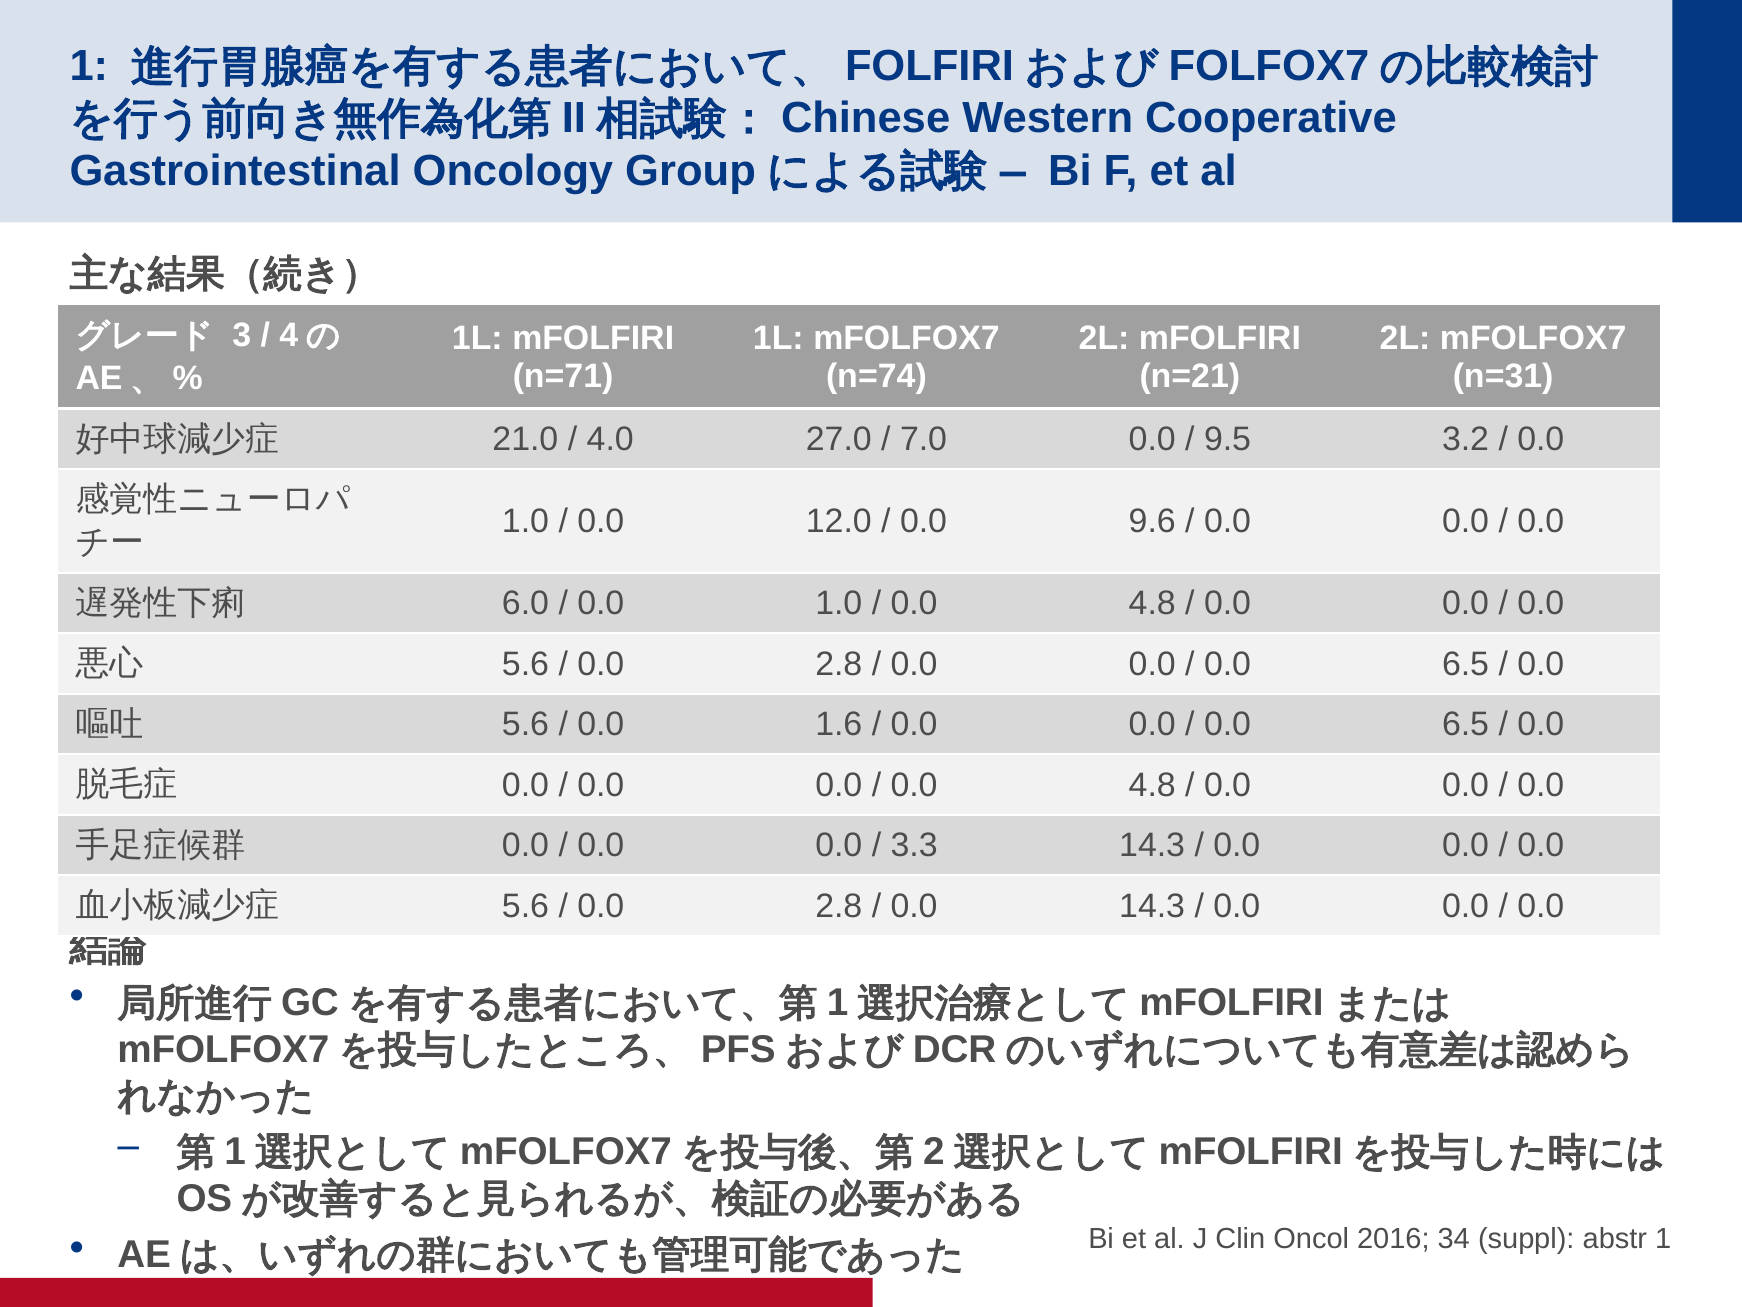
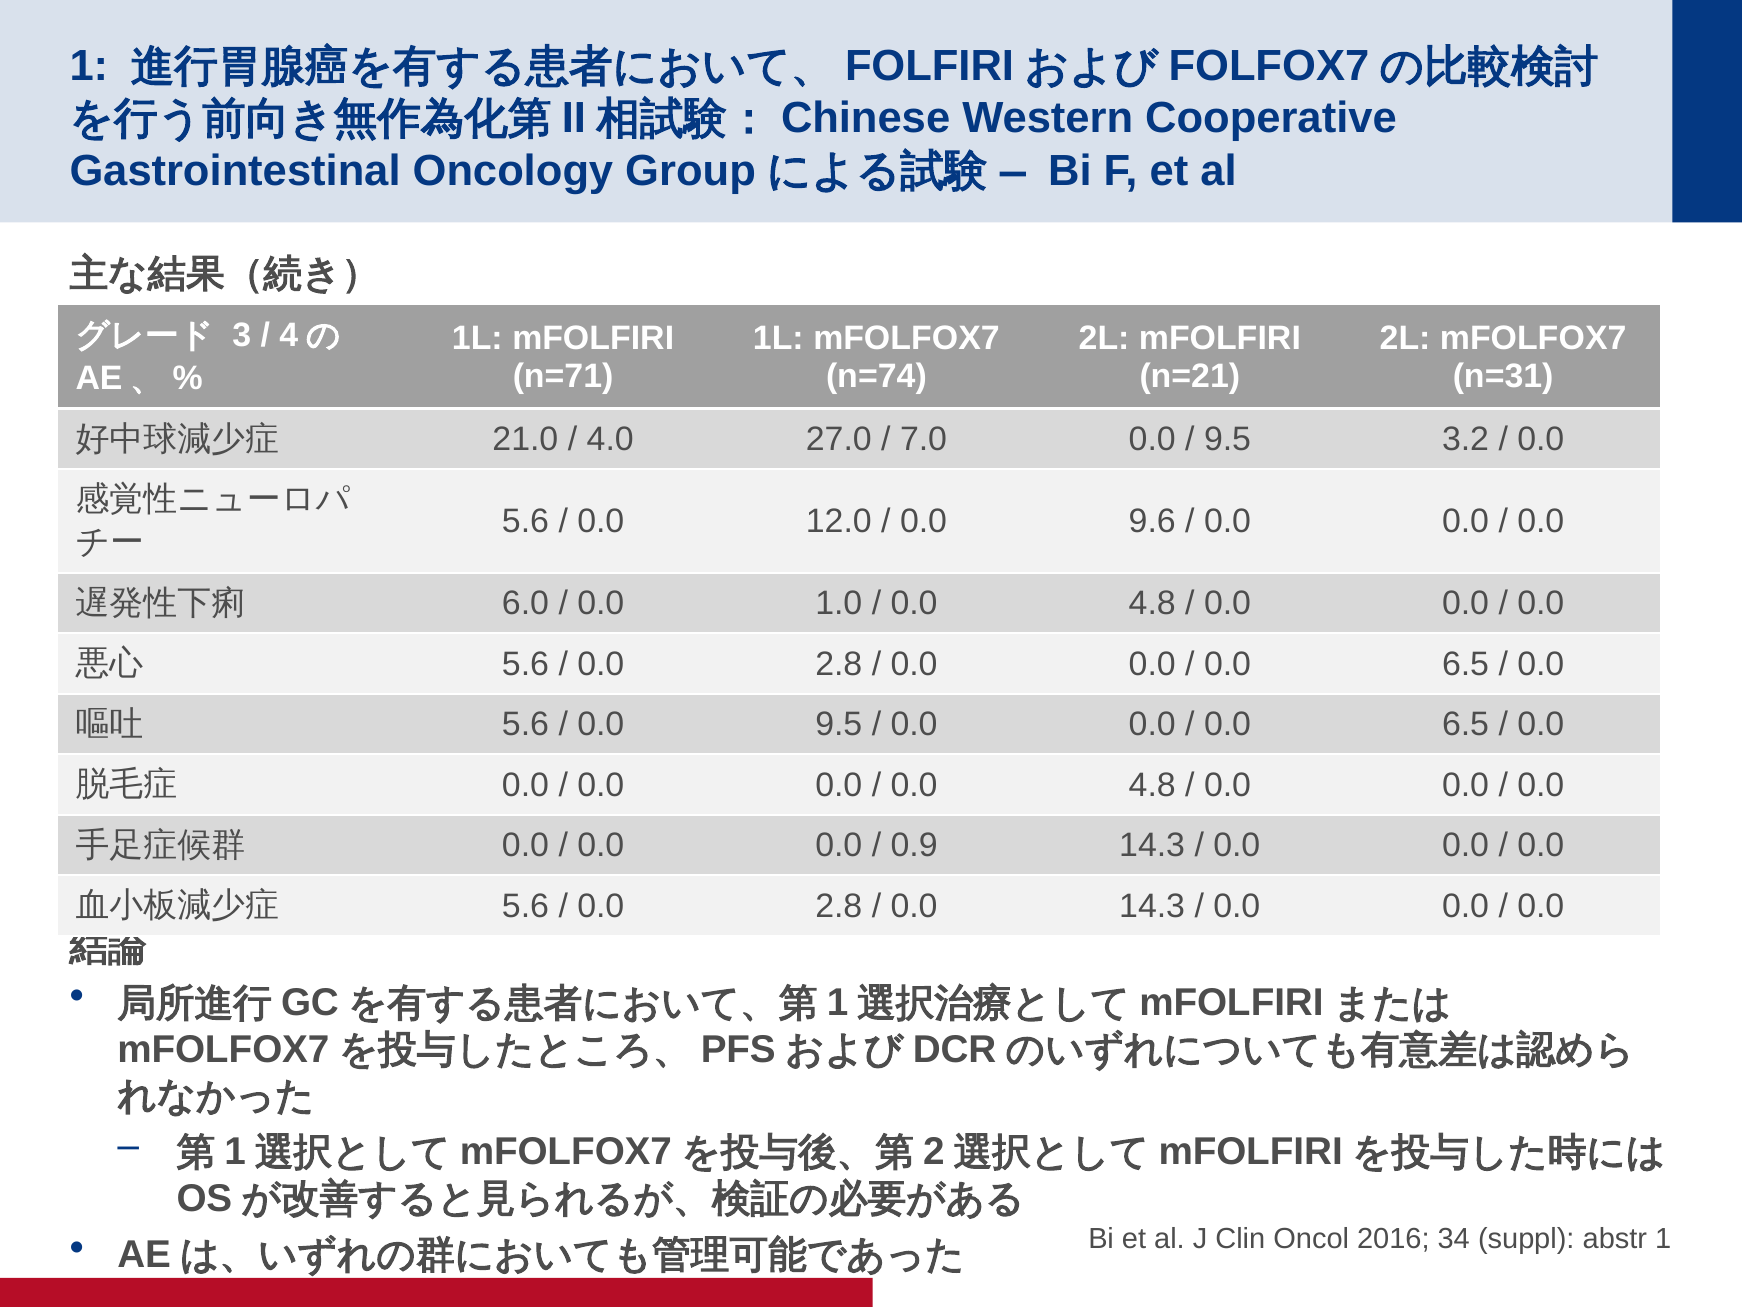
1.0 at (525, 521): 1.0 -> 5.6
0.0 1.6: 1.6 -> 9.5
3.3: 3.3 -> 0.9
